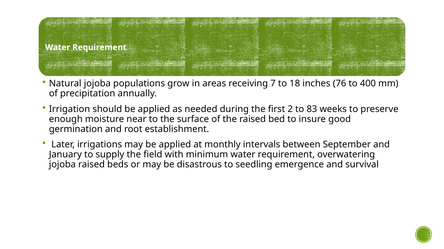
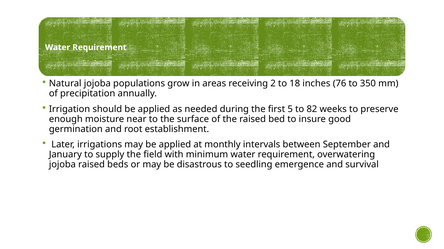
7: 7 -> 2
400: 400 -> 350
2: 2 -> 5
83: 83 -> 82
